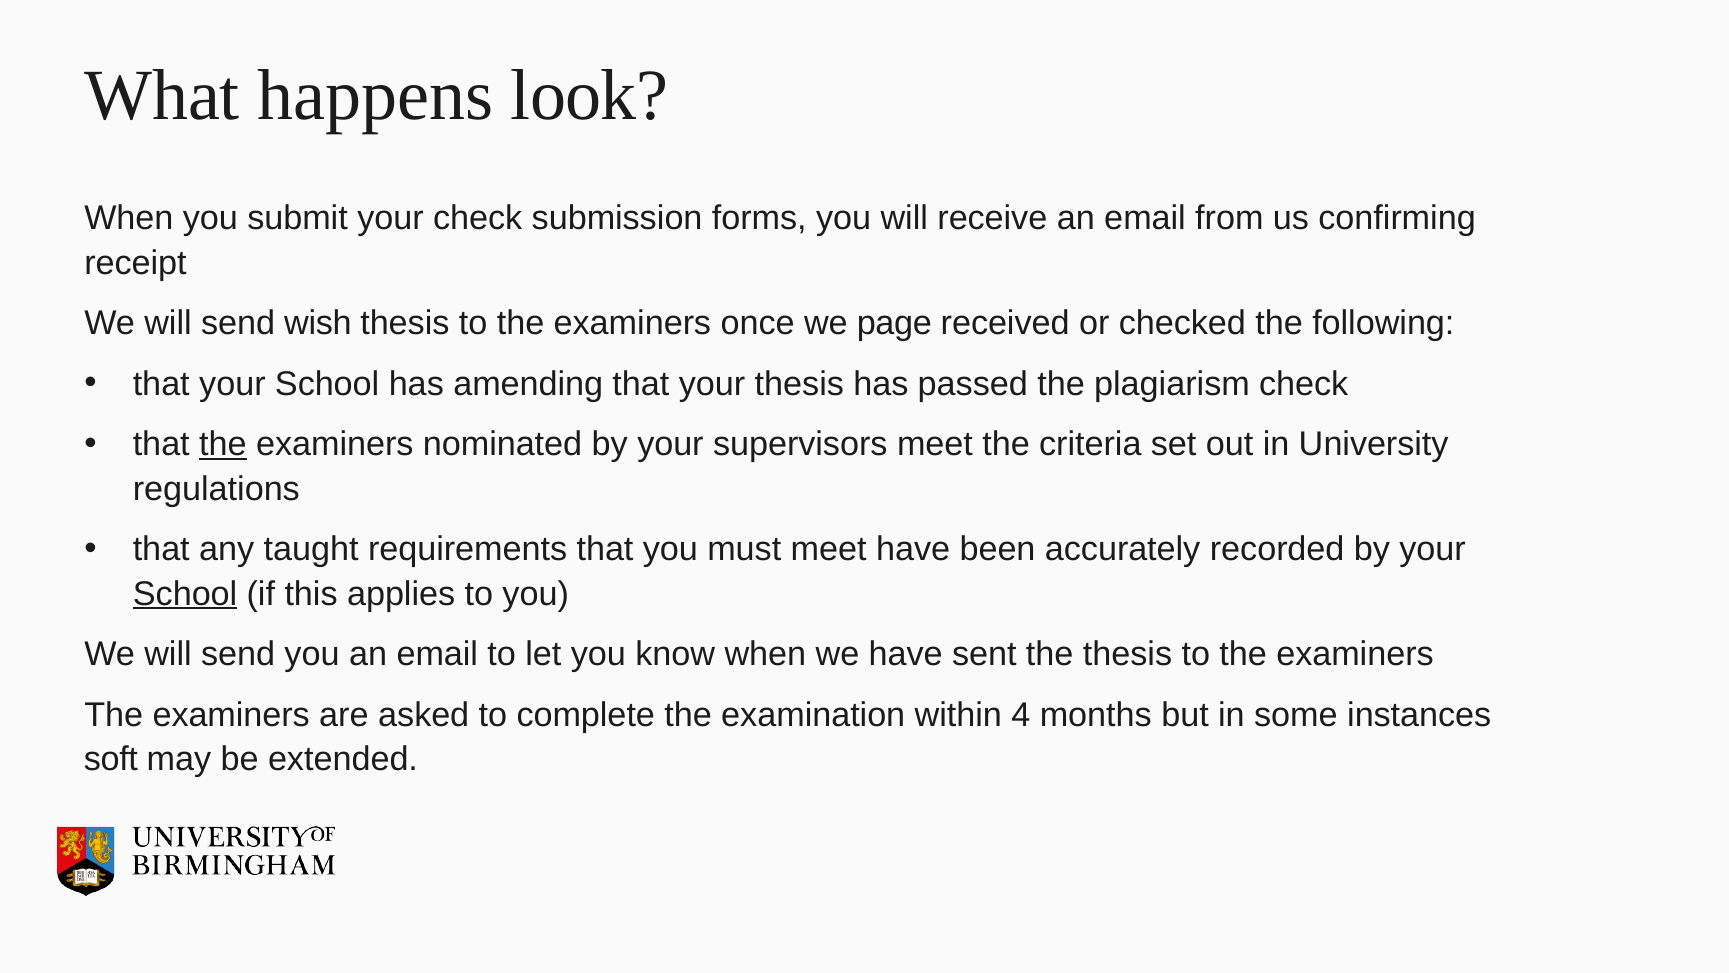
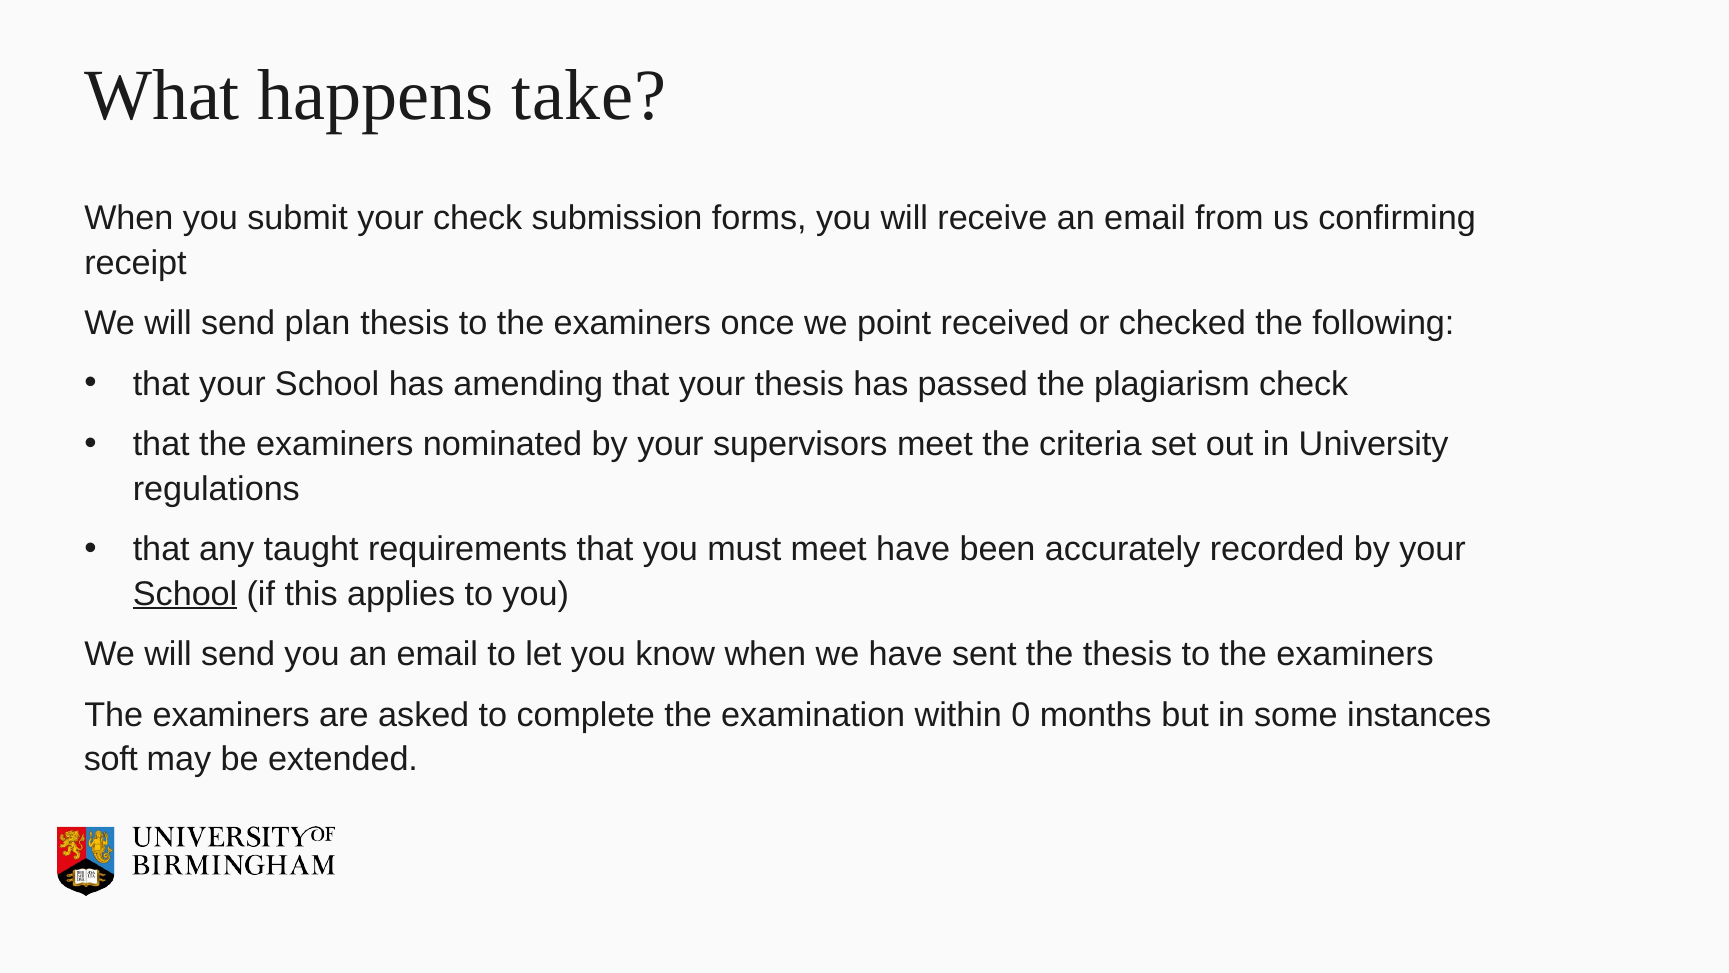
look: look -> take
wish: wish -> plan
page: page -> point
the at (223, 444) underline: present -> none
4: 4 -> 0
